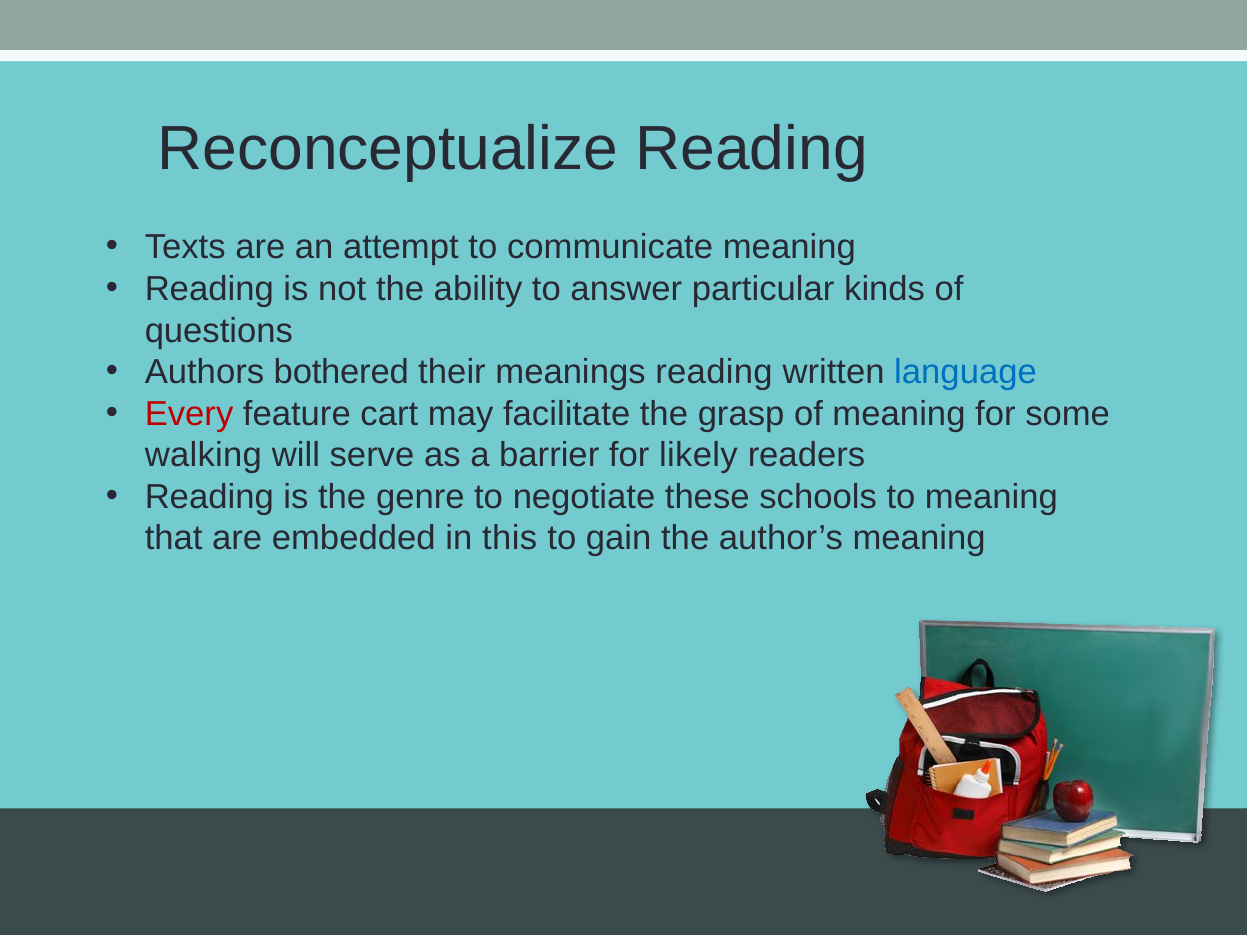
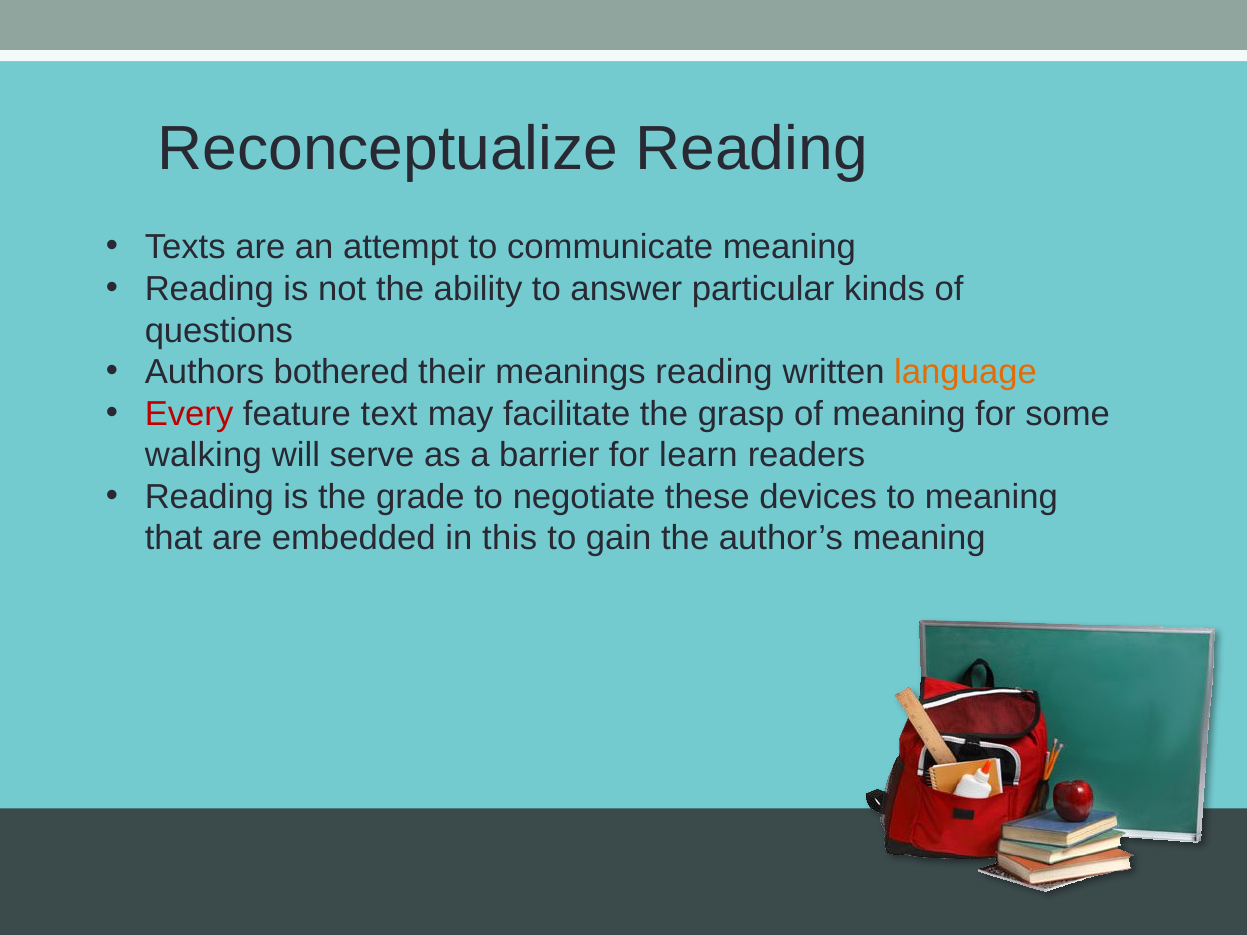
language colour: blue -> orange
cart: cart -> text
likely: likely -> learn
genre: genre -> grade
schools: schools -> devices
